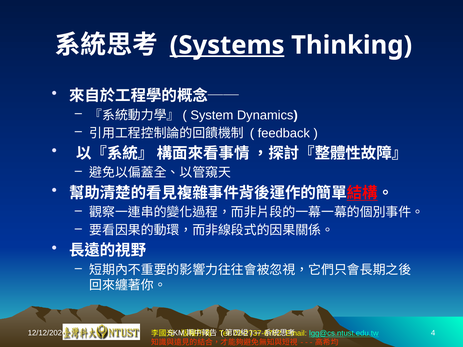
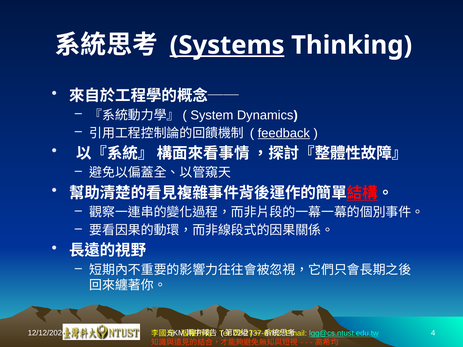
feedback underline: none -> present
